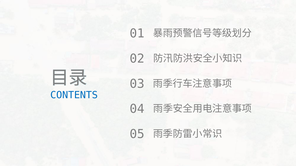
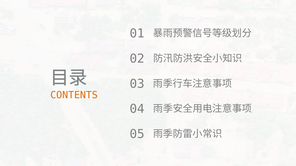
CONTENTS colour: blue -> orange
